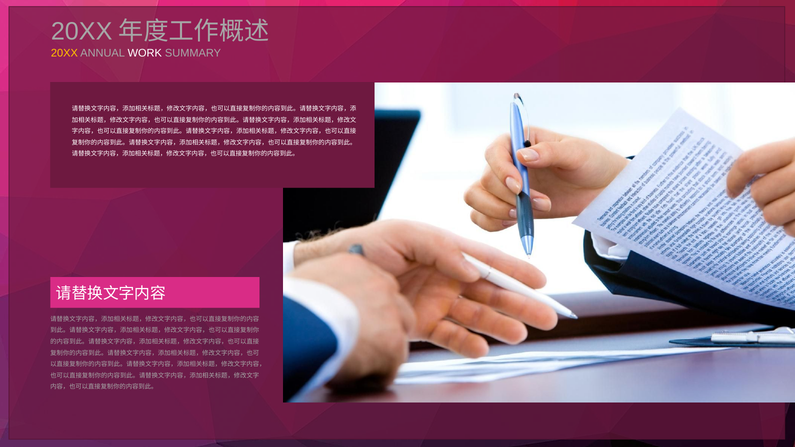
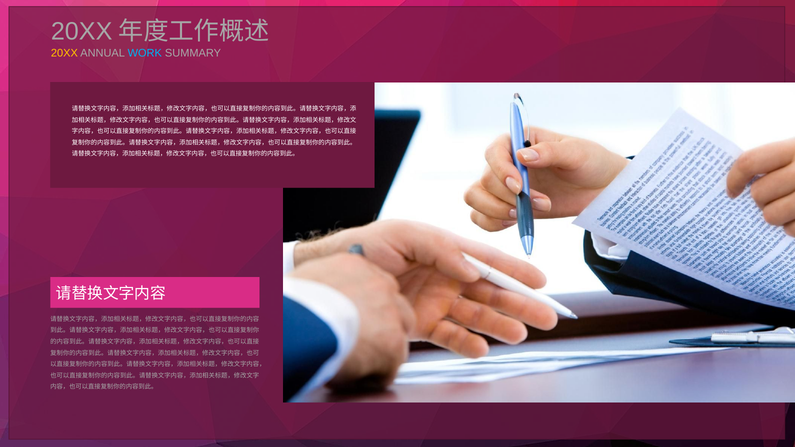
WORK colour: white -> light blue
